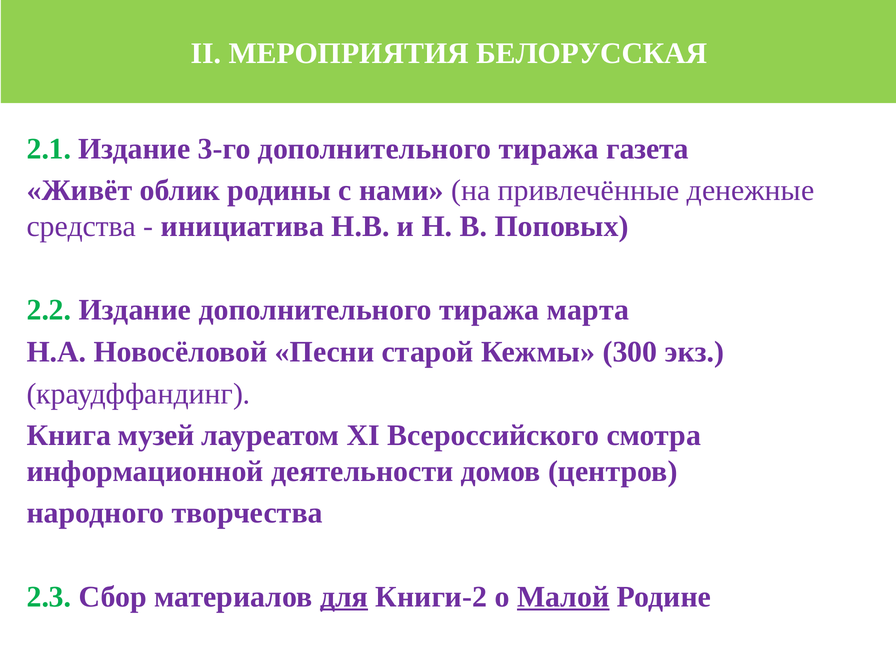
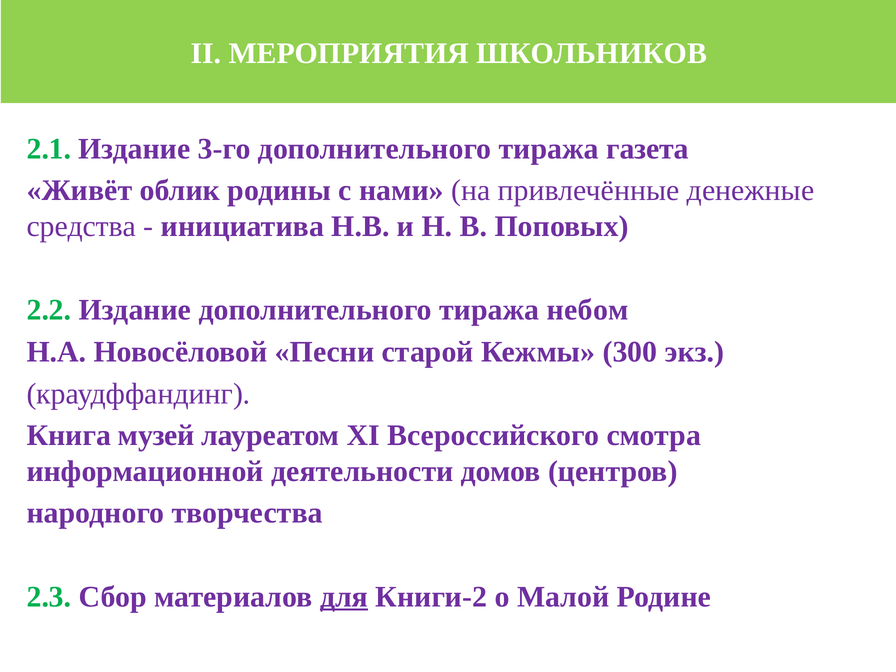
БЕЛОРУССКАЯ: БЕЛОРУССКАЯ -> ШКОЛЬНИКОВ
марта: марта -> небом
Малой underline: present -> none
